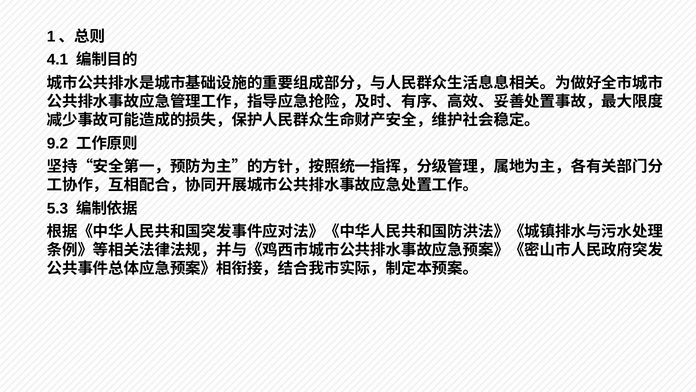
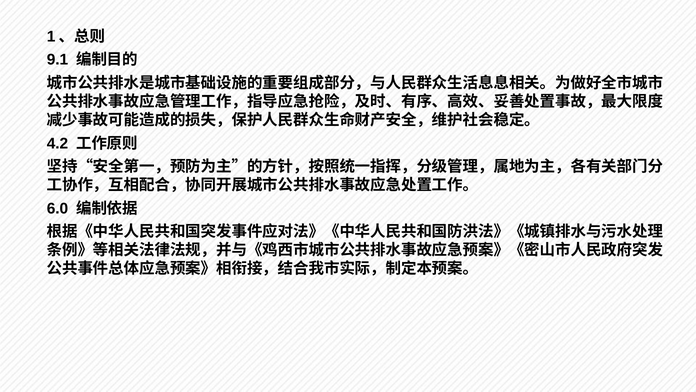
4.1: 4.1 -> 9.1
9.2: 9.2 -> 4.2
5.3: 5.3 -> 6.0
